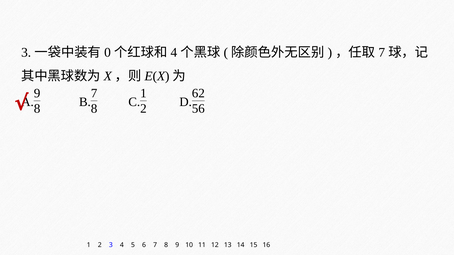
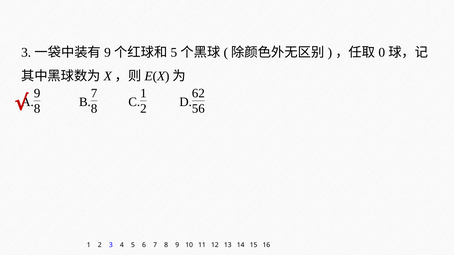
0 at (108, 52): 0 -> 9
4 at (174, 52): 4 -> 5
7 at (382, 52): 7 -> 0
